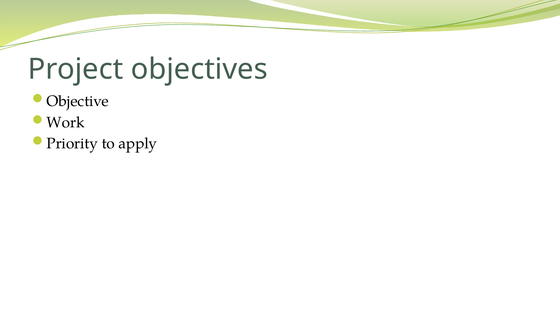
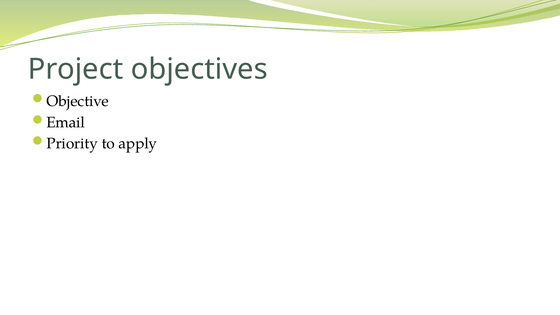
Work: Work -> Email
